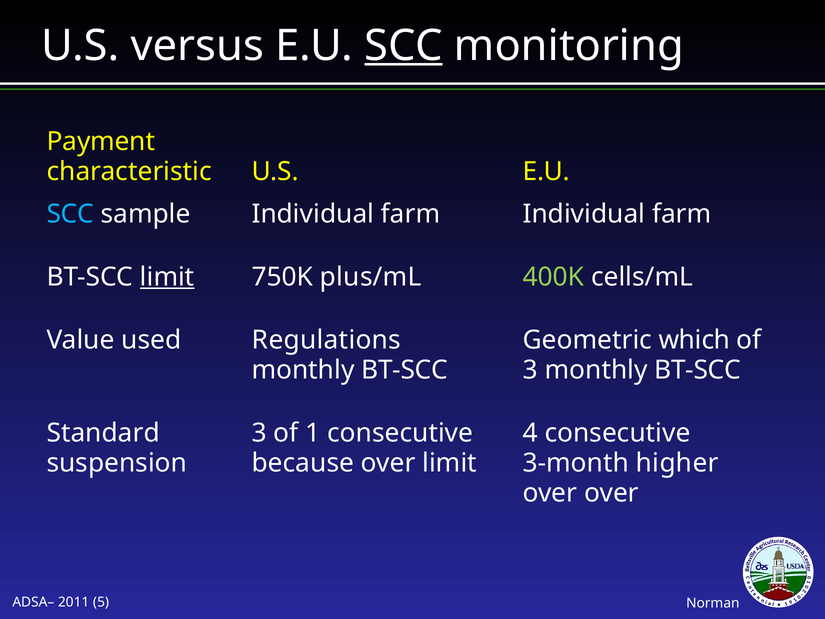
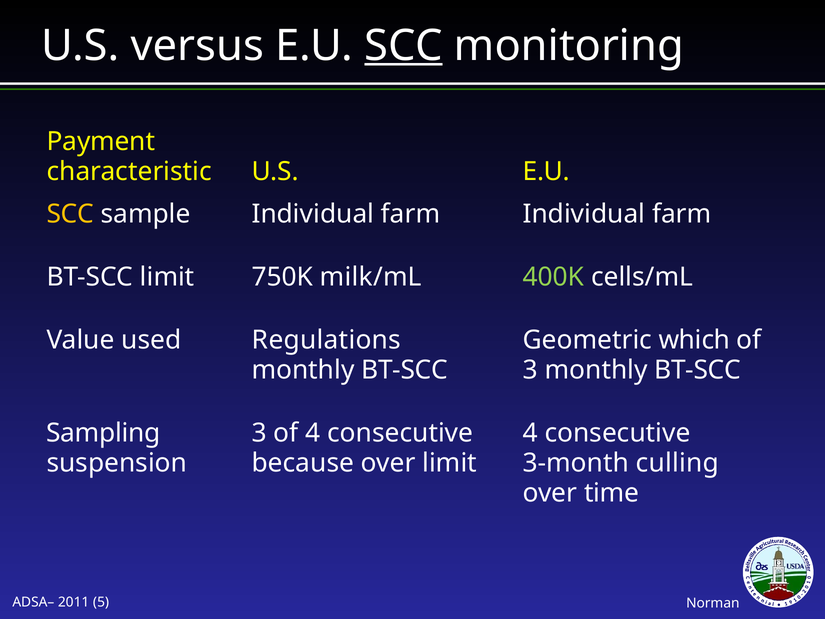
SCC at (70, 214) colour: light blue -> yellow
limit at (167, 277) underline: present -> none
plus/mL: plus/mL -> milk/mL
Standard: Standard -> Sampling
of 1: 1 -> 4
higher: higher -> culling
over over: over -> time
